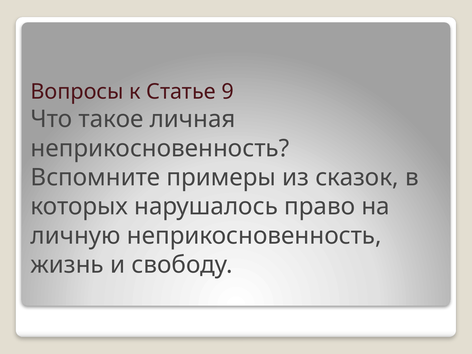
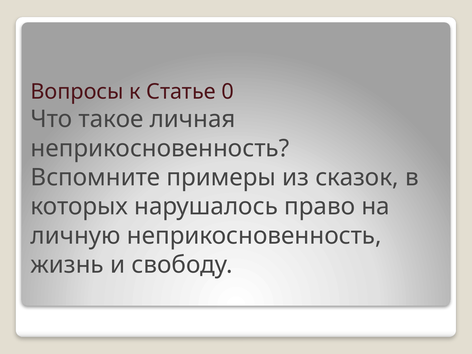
9: 9 -> 0
